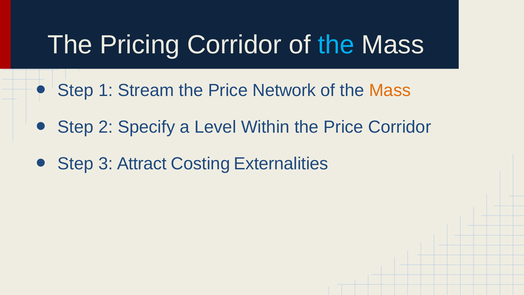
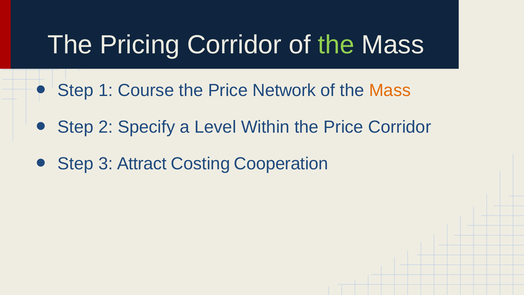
the at (336, 45) colour: light blue -> light green
Stream: Stream -> Course
Externalities: Externalities -> Cooperation
